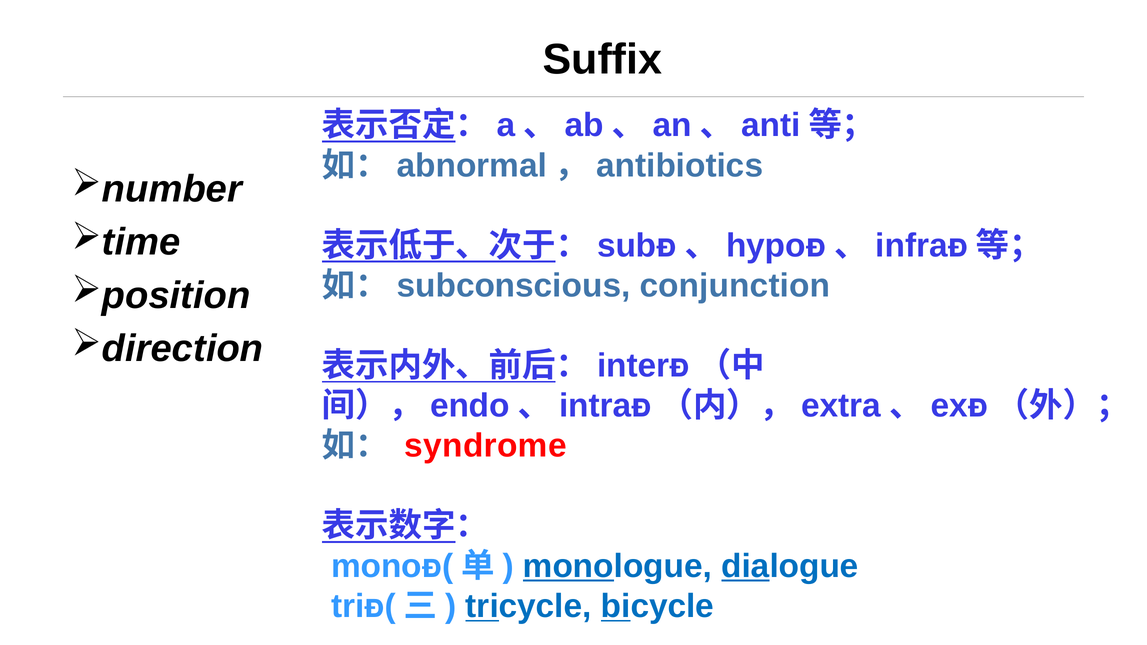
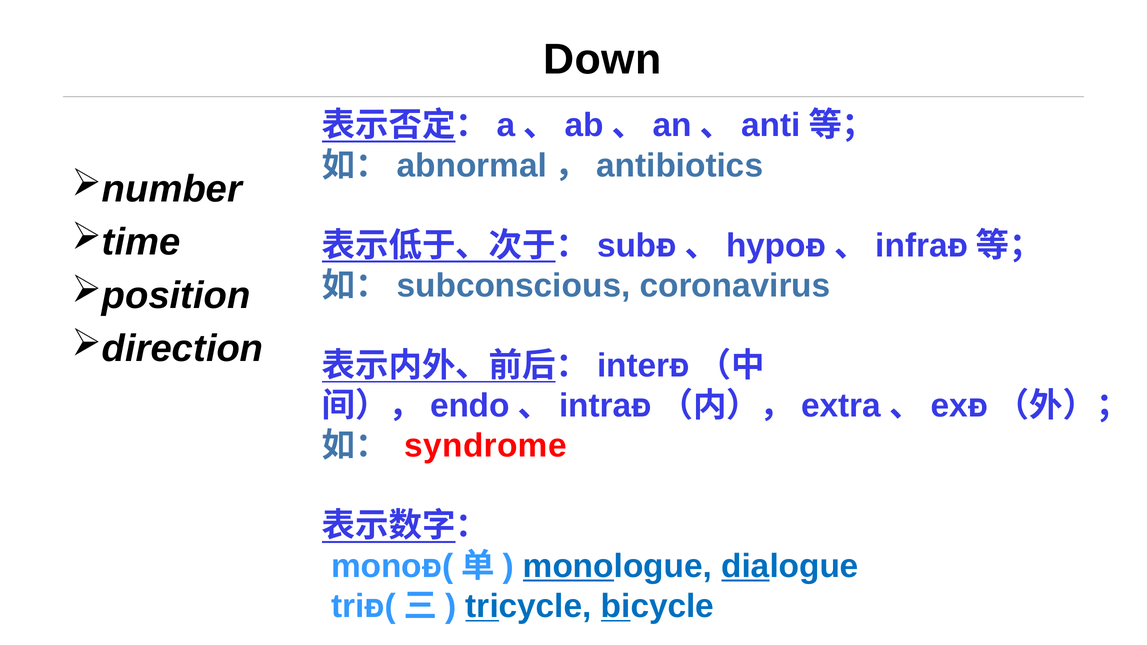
Suffix: Suffix -> Down
conjunction: conjunction -> coronavirus
